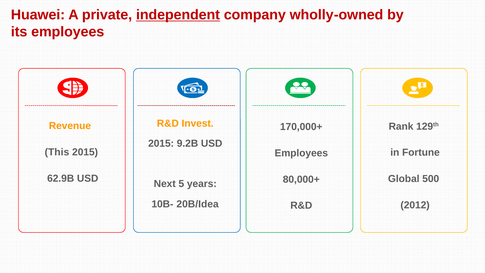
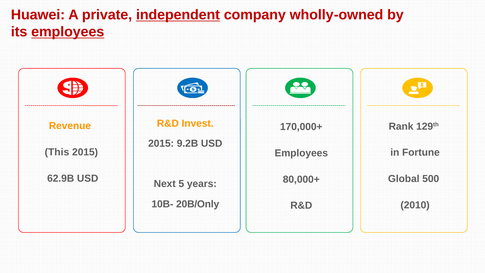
employees at (68, 32) underline: none -> present
20B/Idea: 20B/Idea -> 20B/Only
2012: 2012 -> 2010
